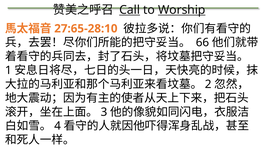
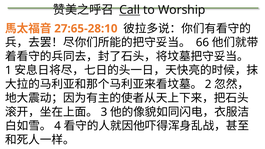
Worship underline: present -> none
